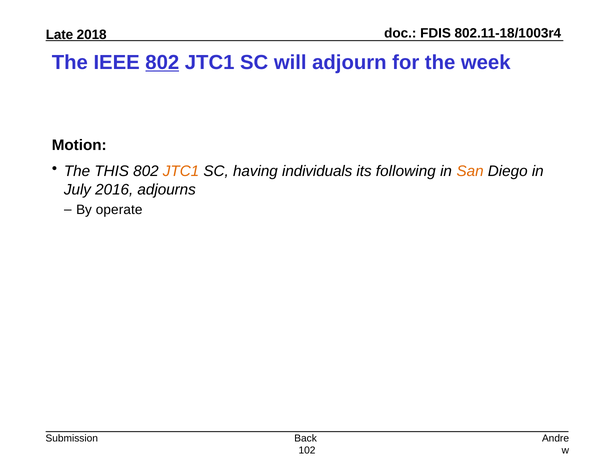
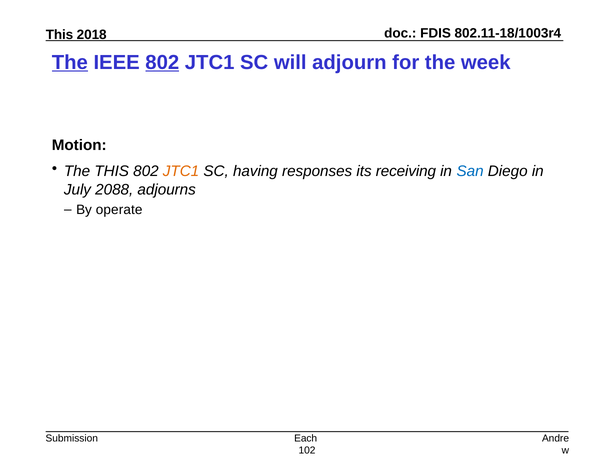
Late at (60, 35): Late -> This
The at (70, 62) underline: none -> present
individuals: individuals -> responses
following: following -> receiving
San colour: orange -> blue
2016: 2016 -> 2088
Back: Back -> Each
